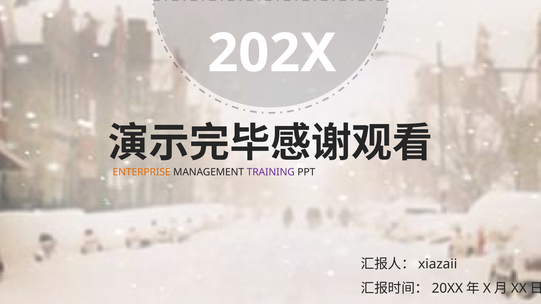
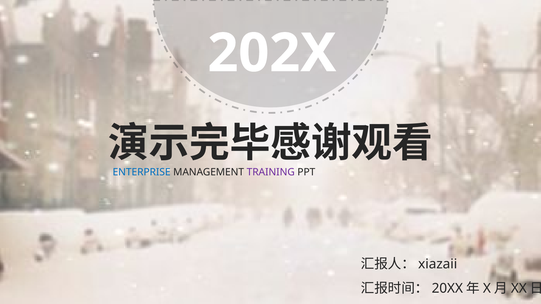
ENTERPRISE colour: orange -> blue
